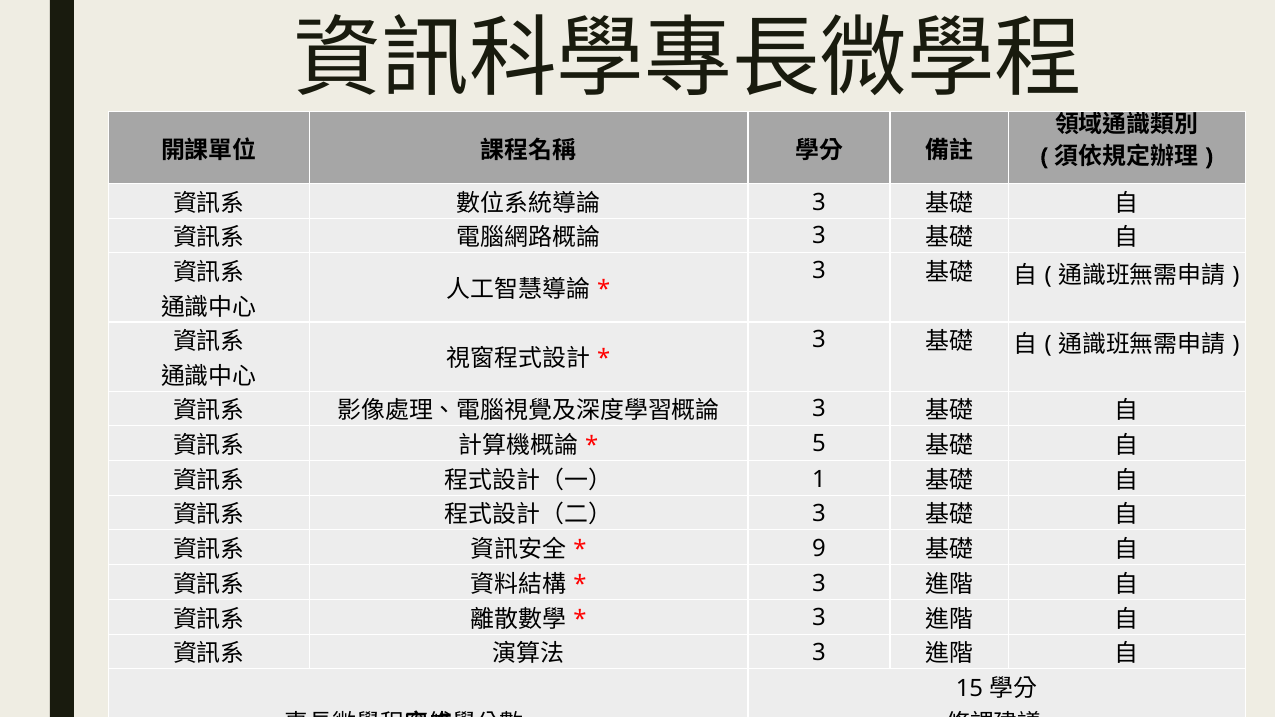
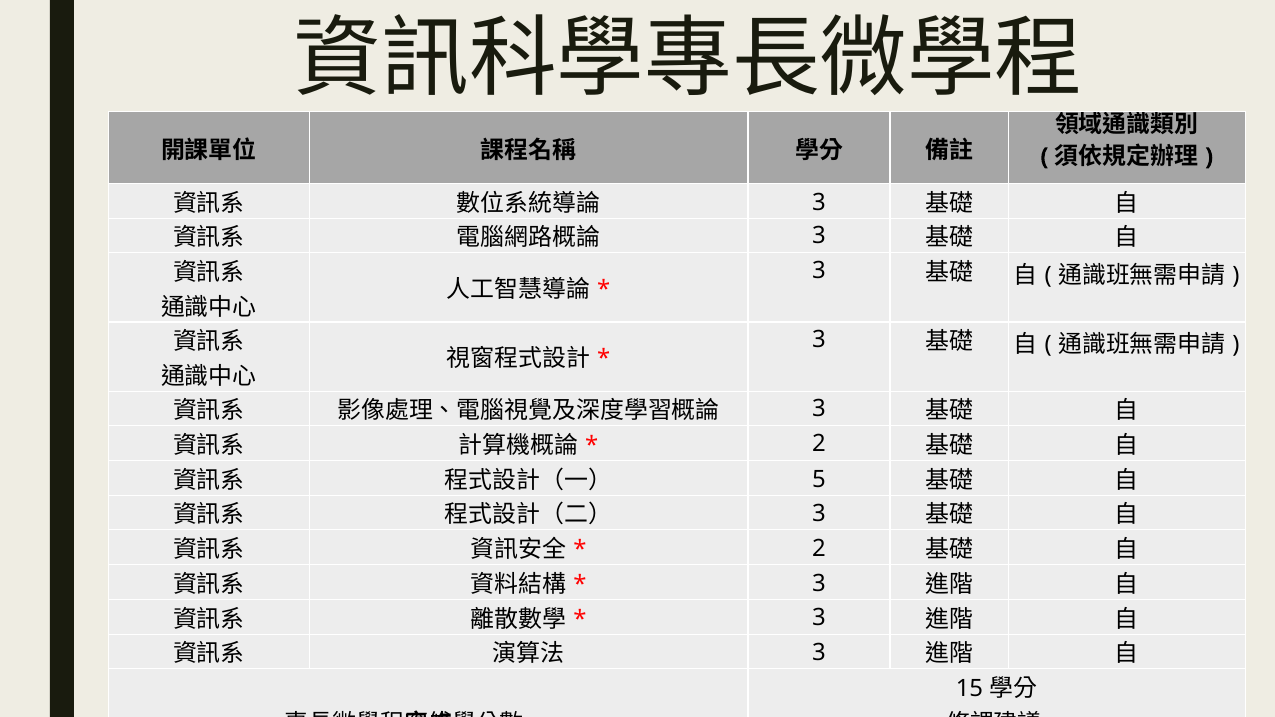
5 at (819, 444): 5 -> 2
1: 1 -> 5
9 at (819, 549): 9 -> 2
